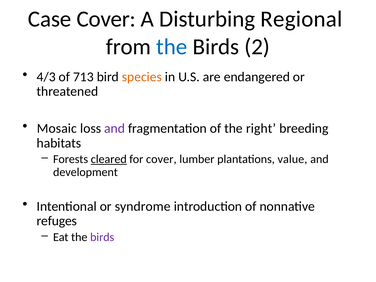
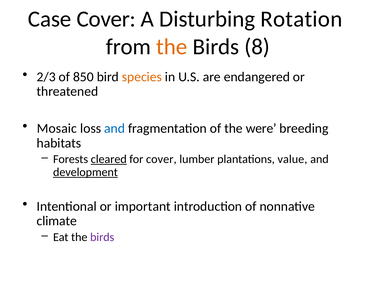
Regional: Regional -> Rotation
the at (172, 47) colour: blue -> orange
2: 2 -> 8
4/3: 4/3 -> 2/3
713: 713 -> 850
and at (115, 128) colour: purple -> blue
right: right -> were
development underline: none -> present
syndrome: syndrome -> important
refuges: refuges -> climate
